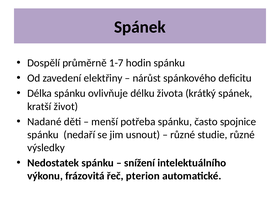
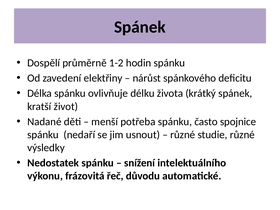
1-7: 1-7 -> 1-2
pterion: pterion -> důvodu
